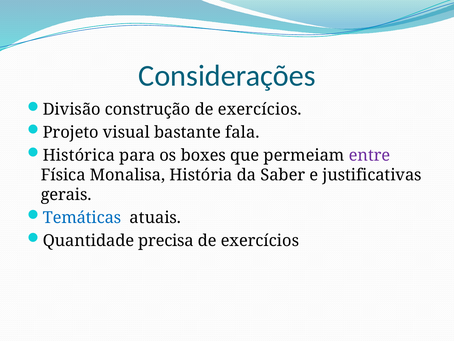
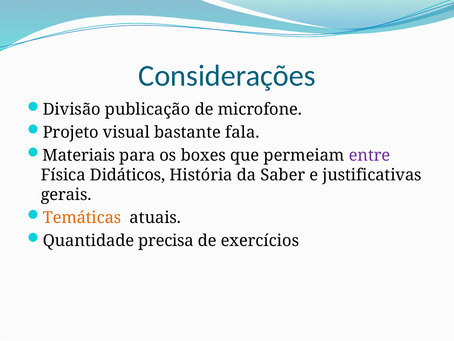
construção: construção -> publicação
exercícios at (260, 109): exercícios -> microfone
Histórica: Histórica -> Materiais
Monalisa: Monalisa -> Didáticos
Temáticas colour: blue -> orange
